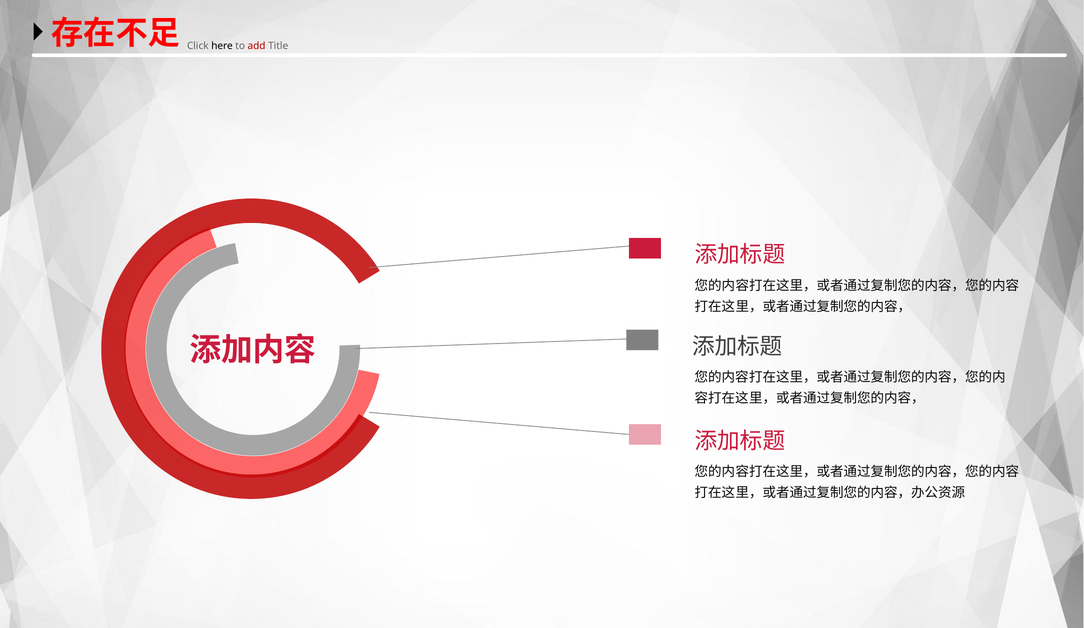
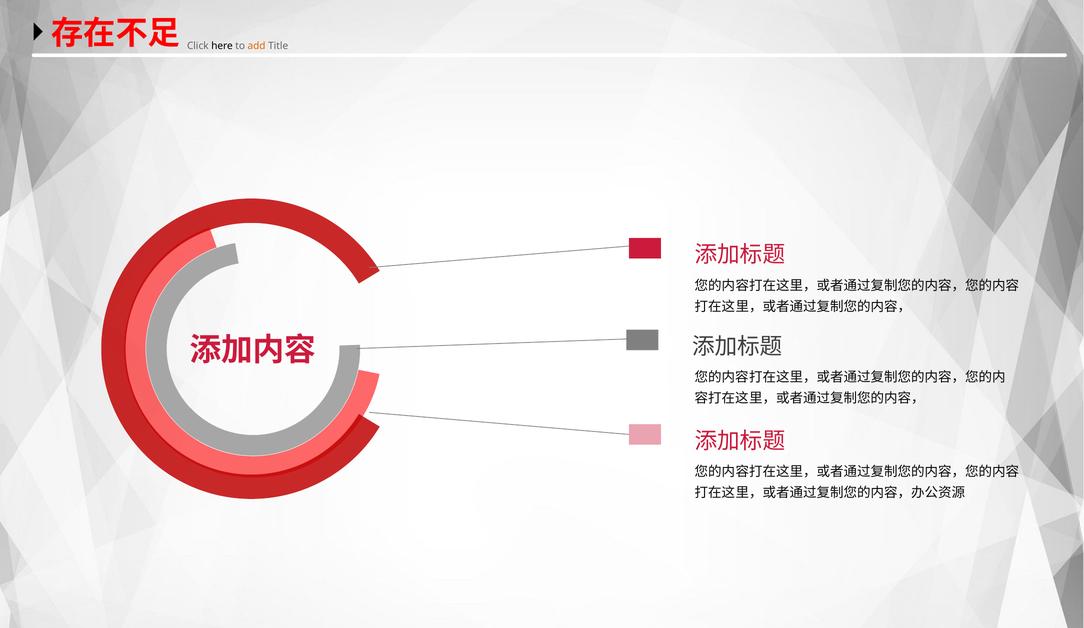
add colour: red -> orange
